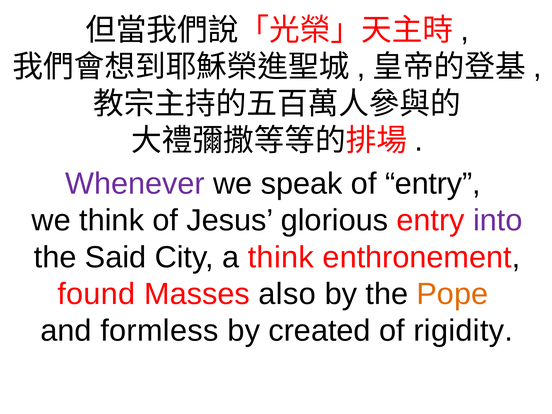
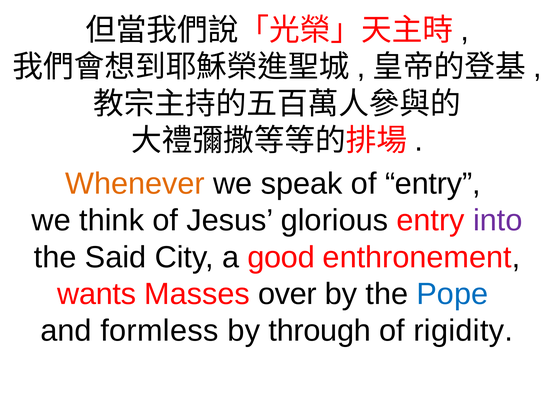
Whenever colour: purple -> orange
a think: think -> good
found: found -> wants
also: also -> over
Pope colour: orange -> blue
created: created -> through
